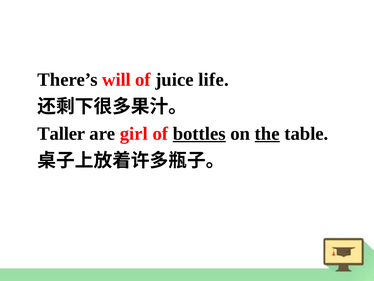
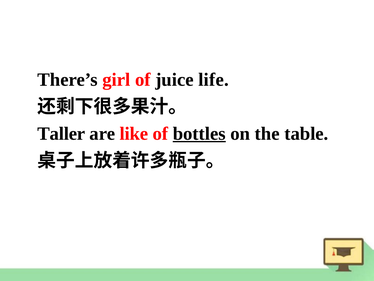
will: will -> girl
girl: girl -> like
the underline: present -> none
